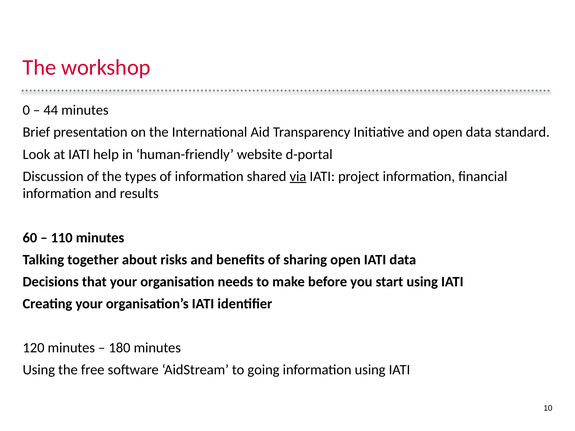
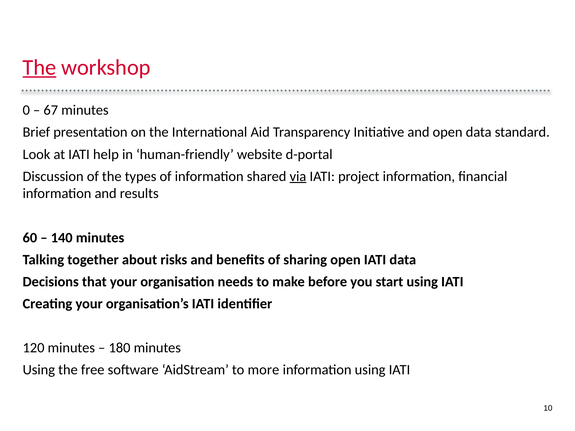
The at (39, 67) underline: none -> present
44: 44 -> 67
110: 110 -> 140
going: going -> more
